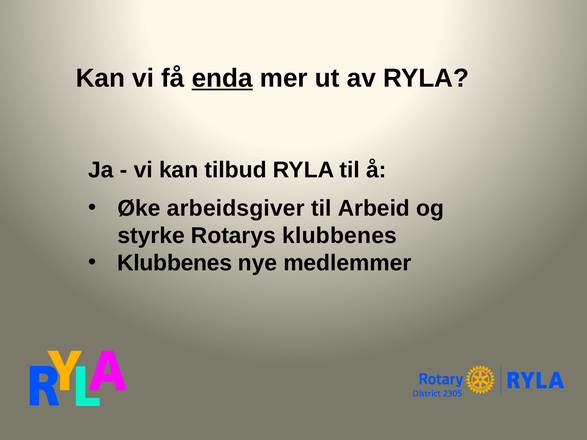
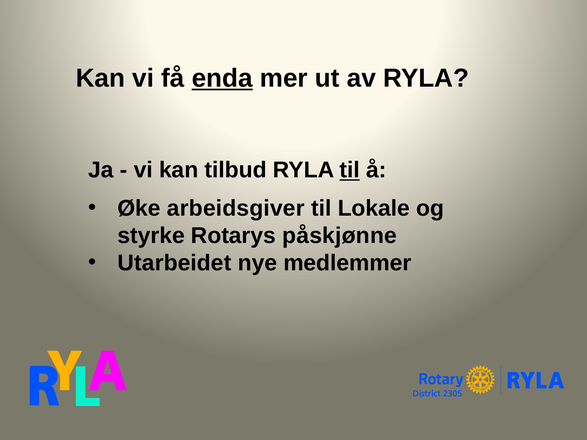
til at (350, 170) underline: none -> present
Arbeid: Arbeid -> Lokale
Rotarys klubbenes: klubbenes -> påskjønne
Klubbenes at (175, 263): Klubbenes -> Utarbeidet
